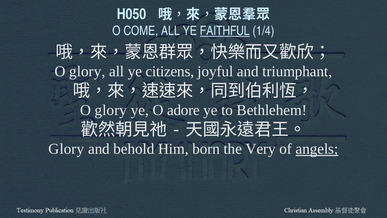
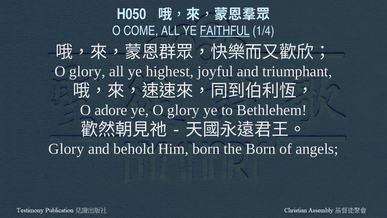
citizens: citizens -> highest
glory at (111, 110): glory -> adore
ye O adore: adore -> glory
the Very: Very -> Born
angels underline: present -> none
